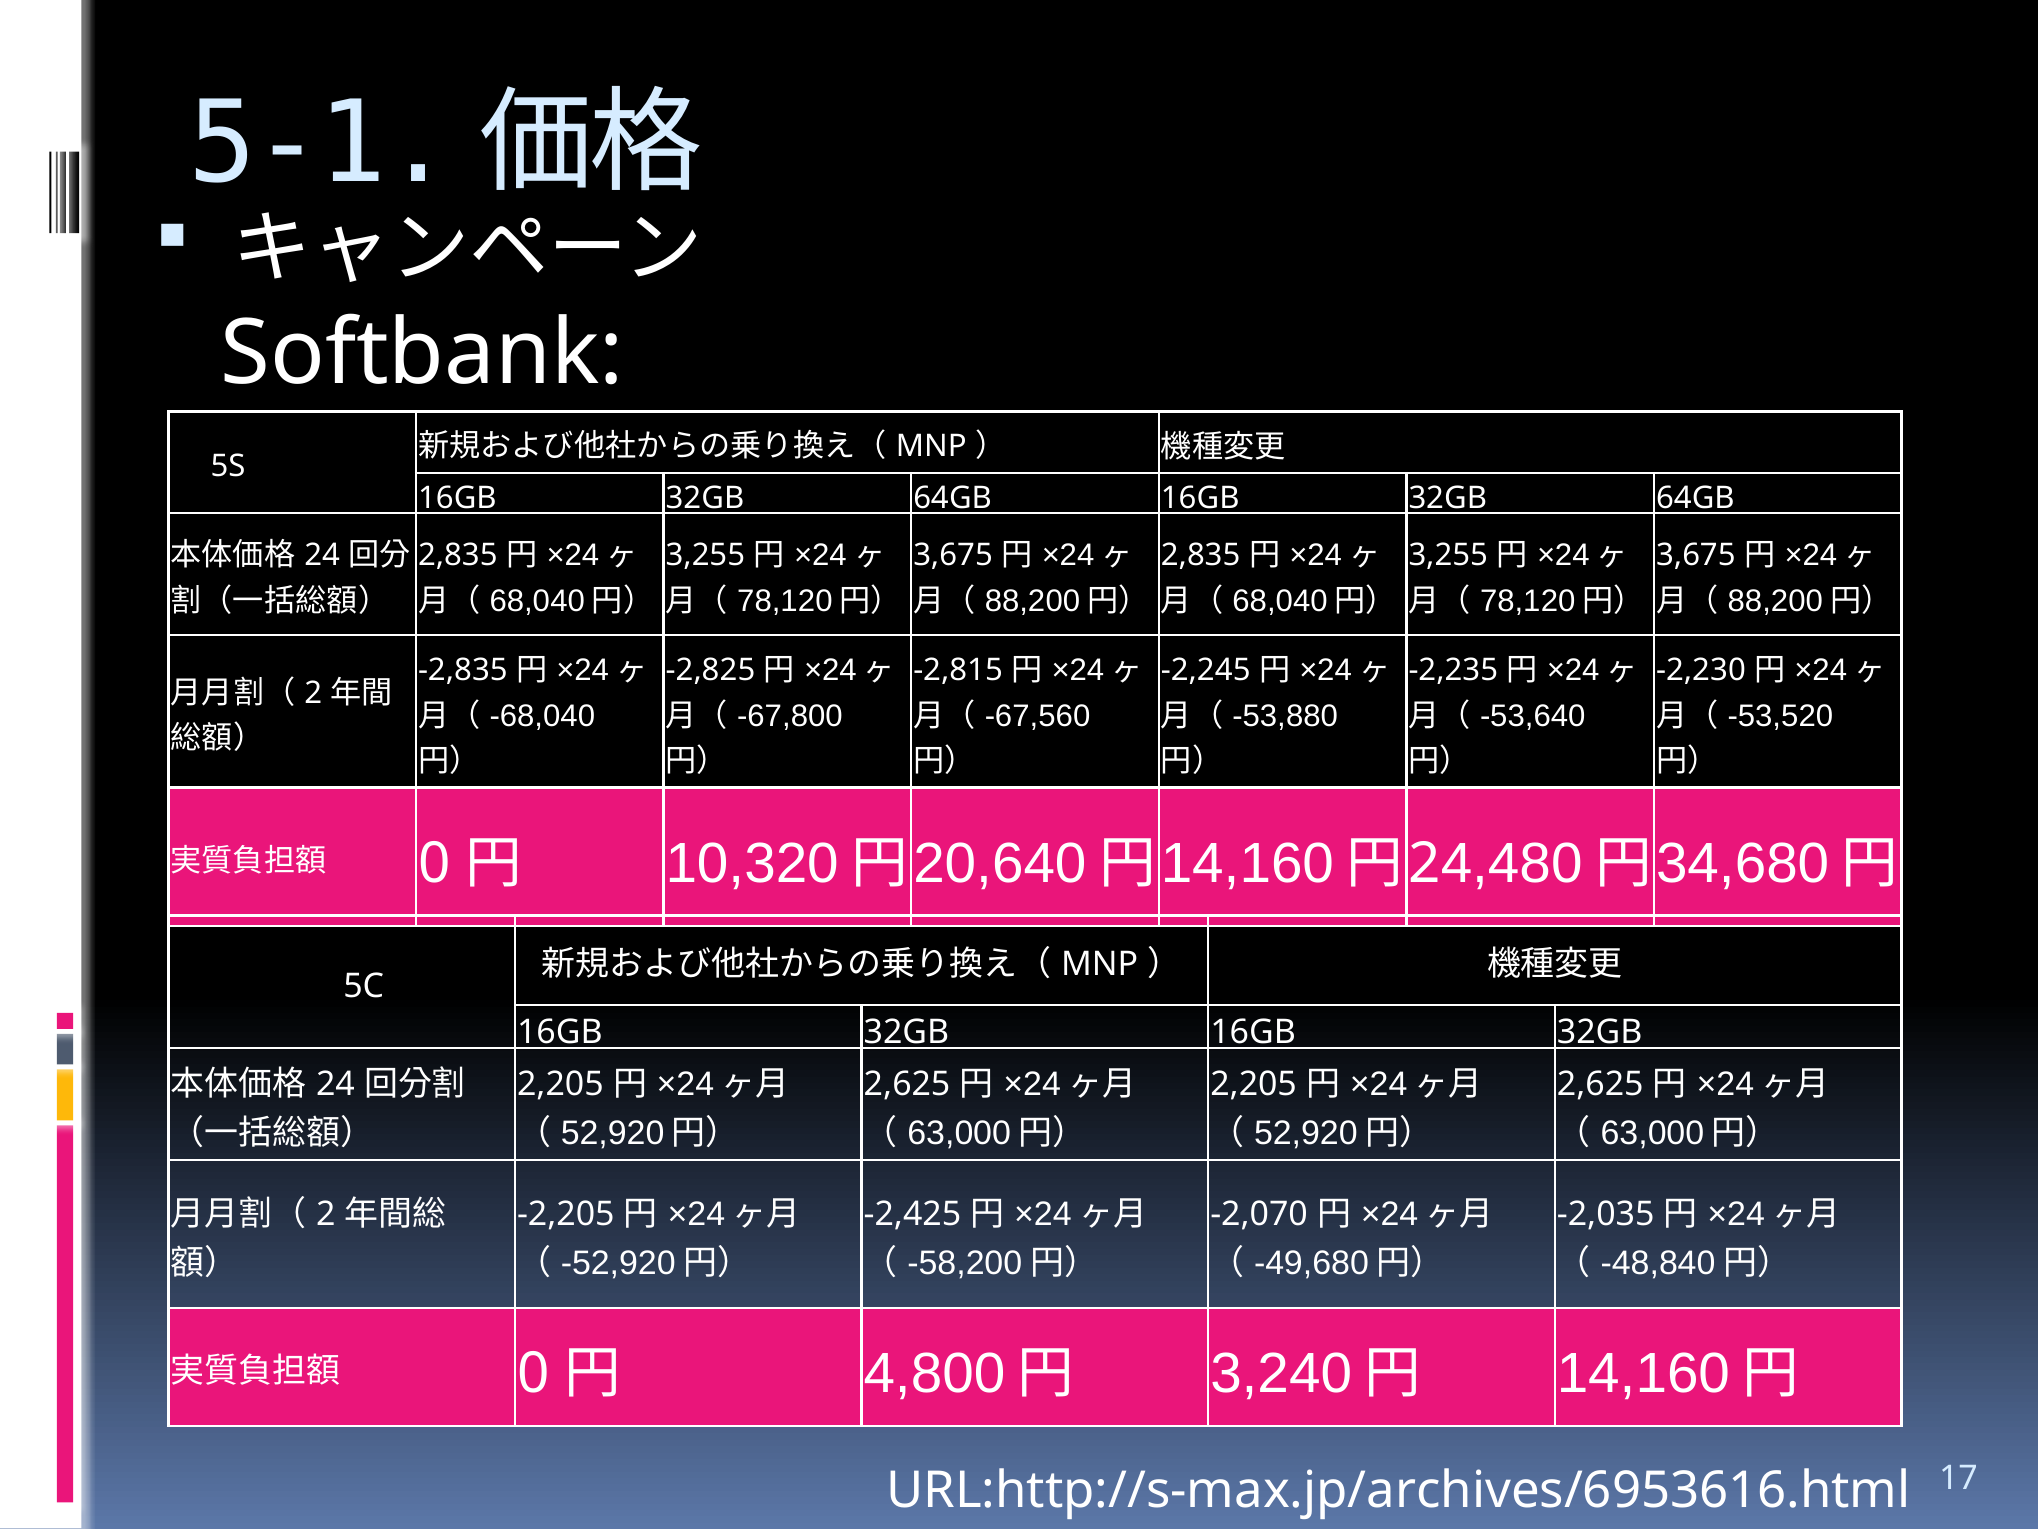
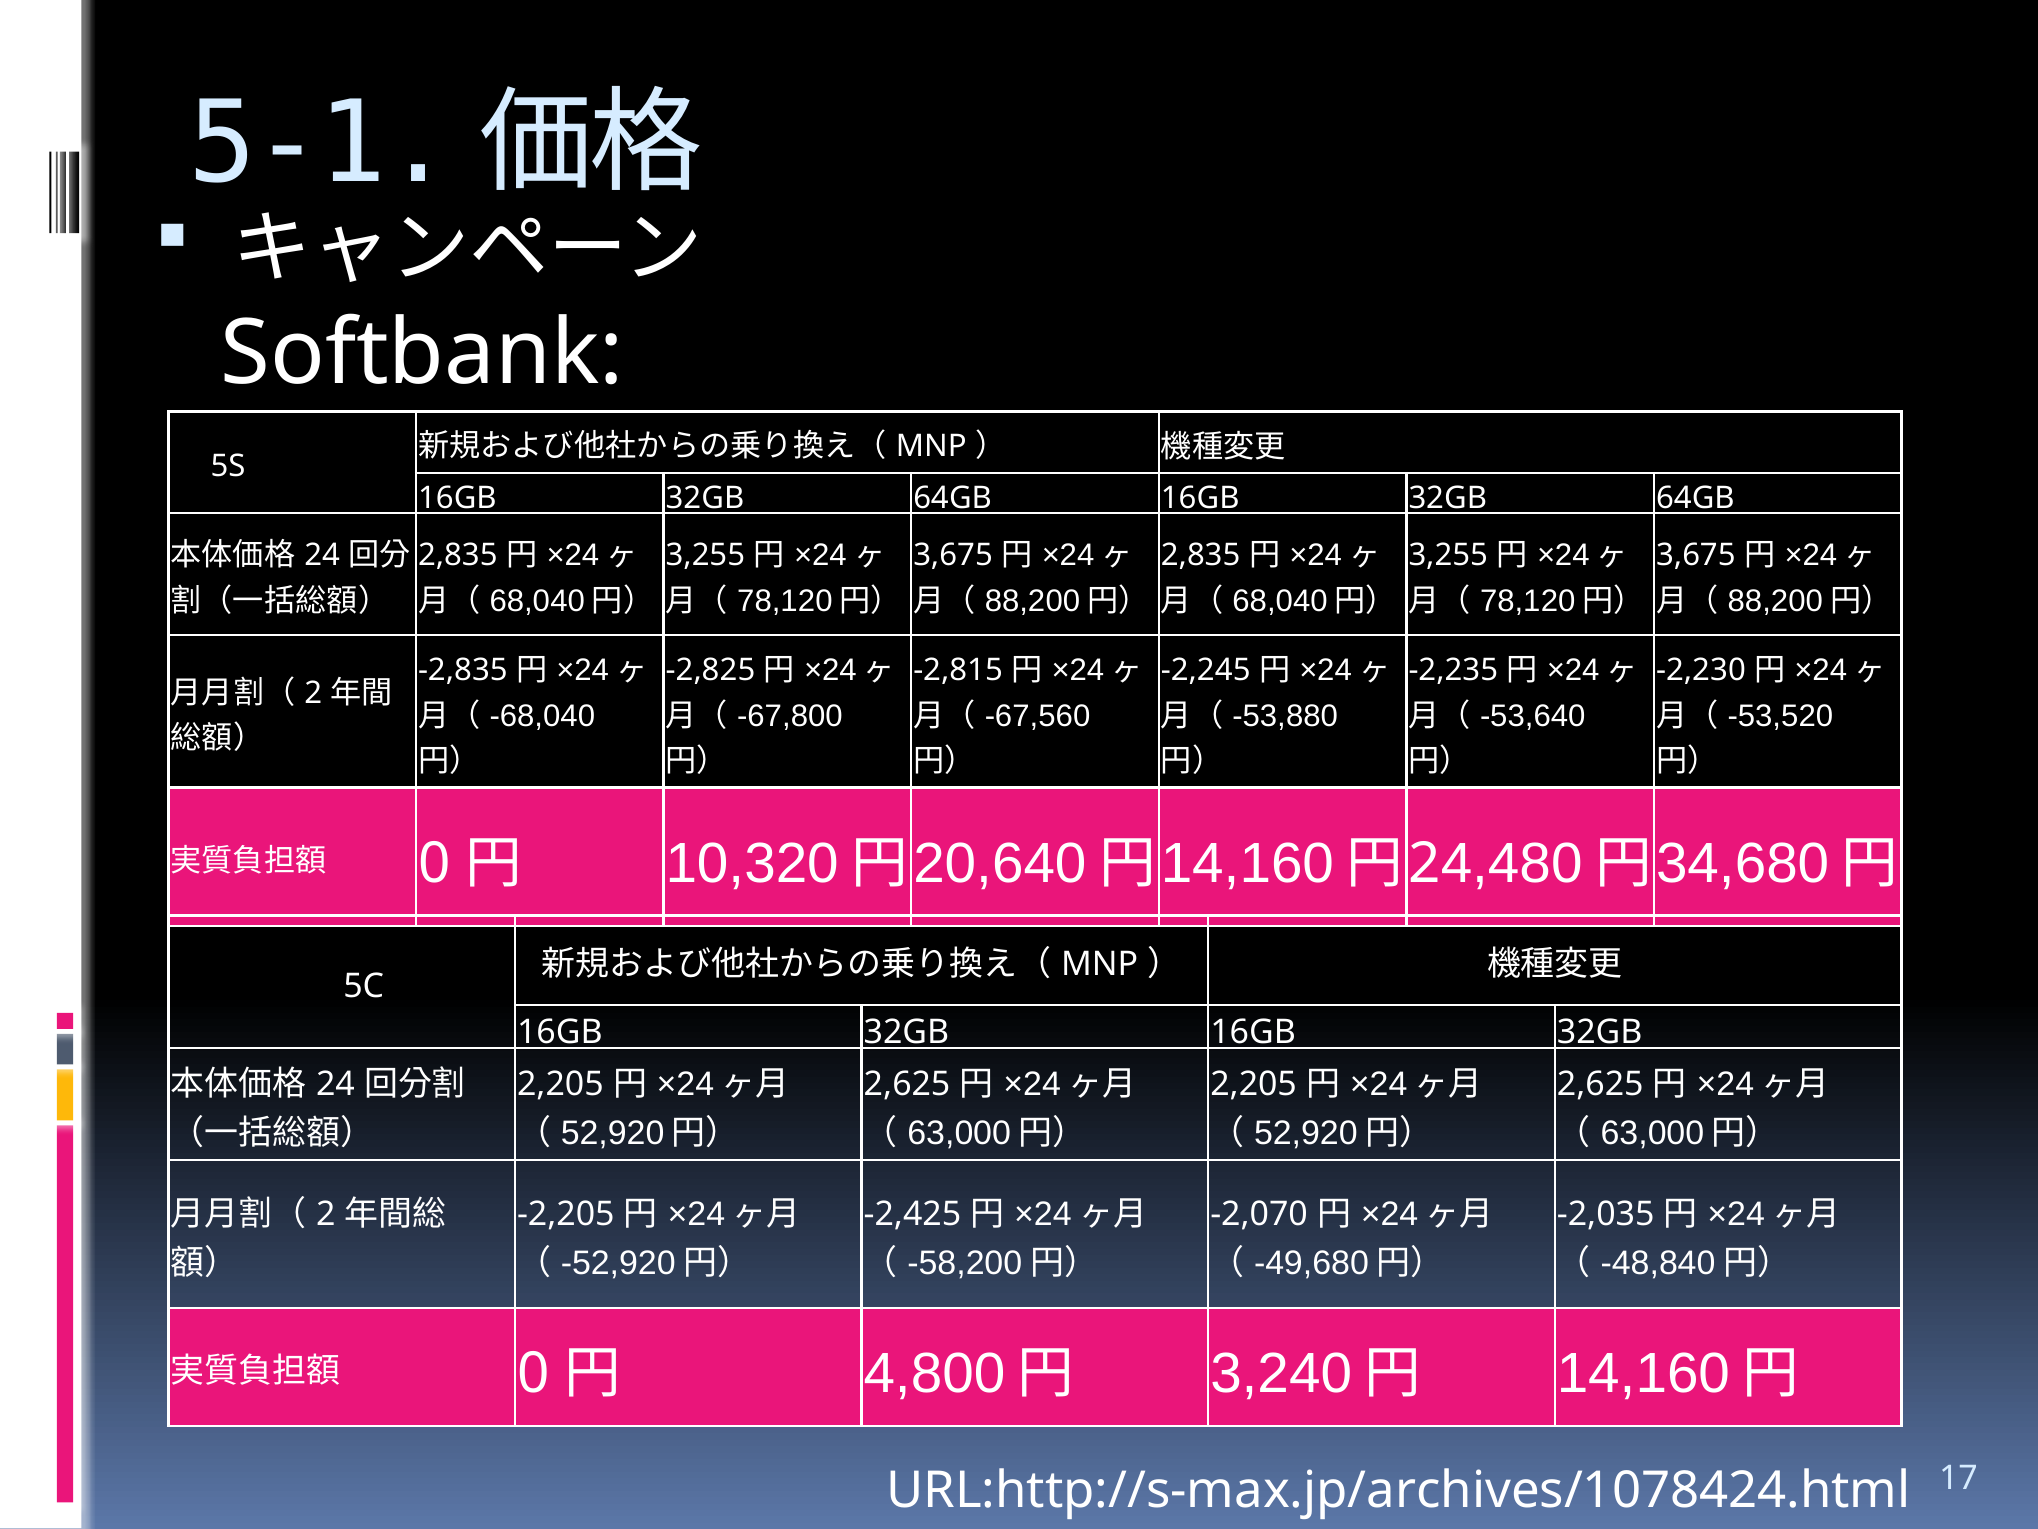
URL:http://s-max.jp/archives/6953616.html: URL:http://s-max.jp/archives/6953616.html -> URL:http://s-max.jp/archives/1078424.html
